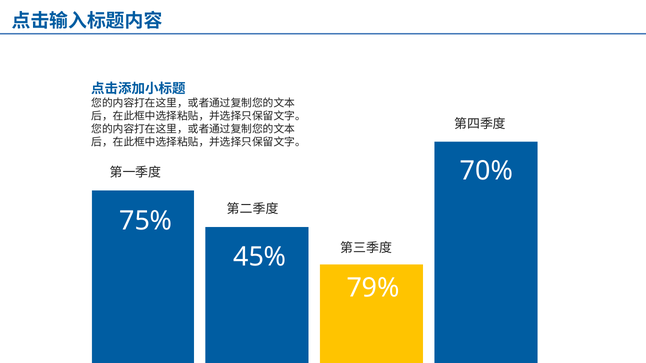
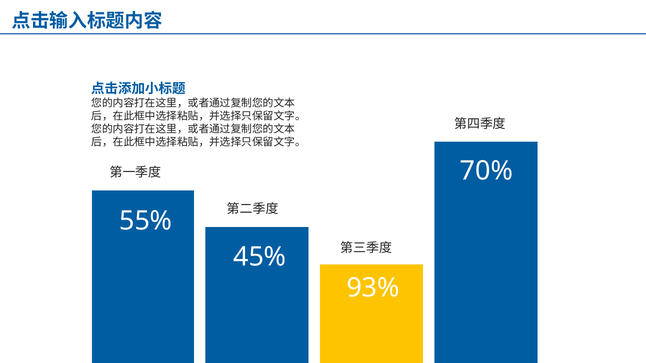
75%: 75% -> 55%
79%: 79% -> 93%
